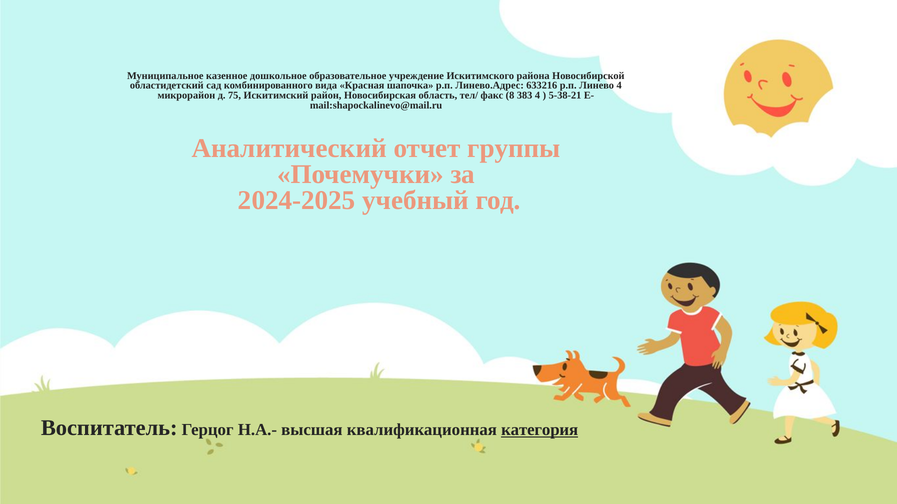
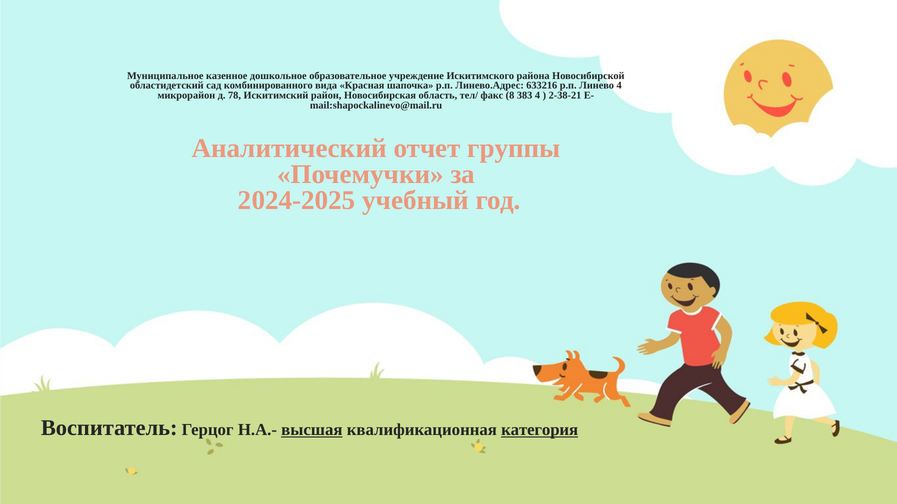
75: 75 -> 78
5-38-21: 5-38-21 -> 2-38-21
высшая underline: none -> present
